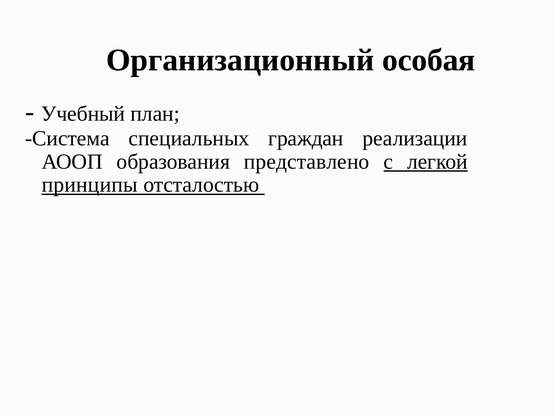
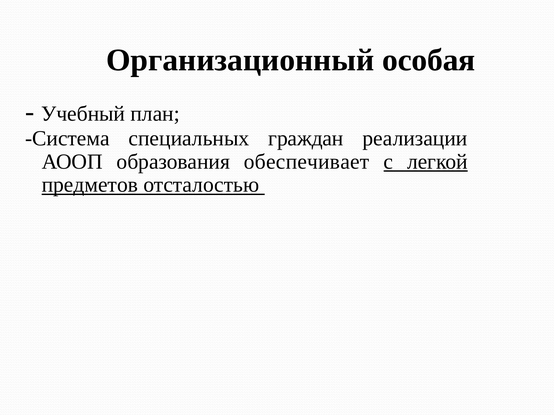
представлено: представлено -> обеспечивает
принципы: принципы -> предметов
